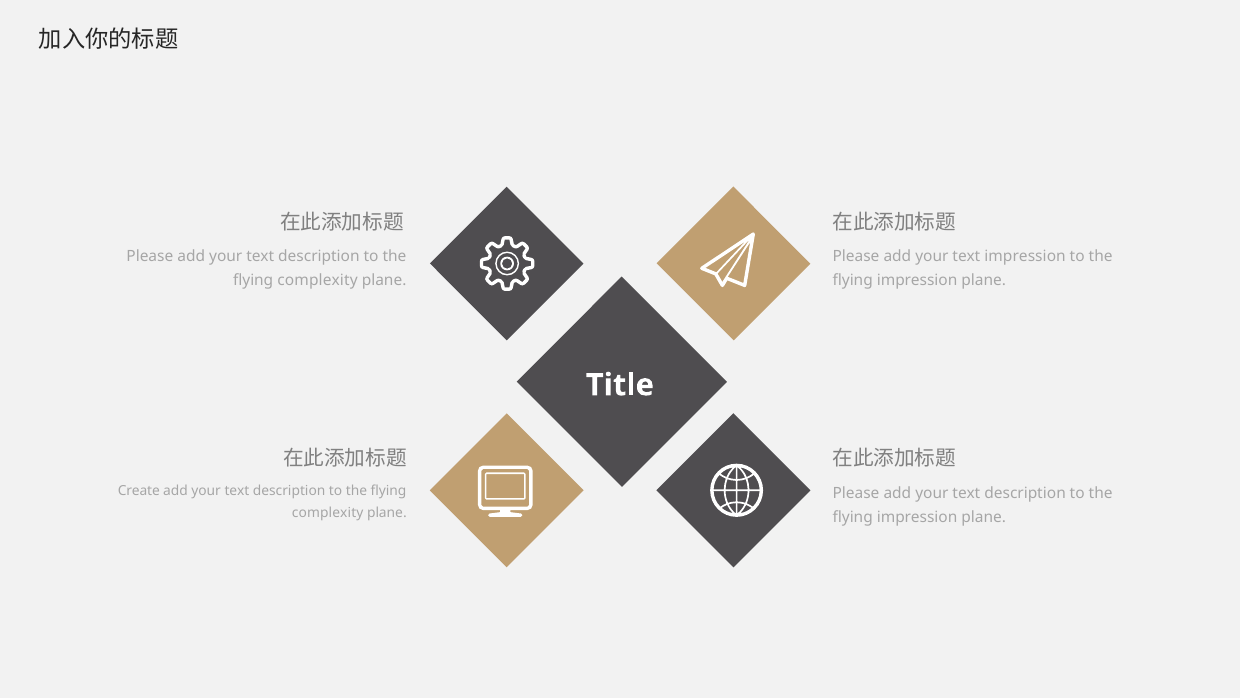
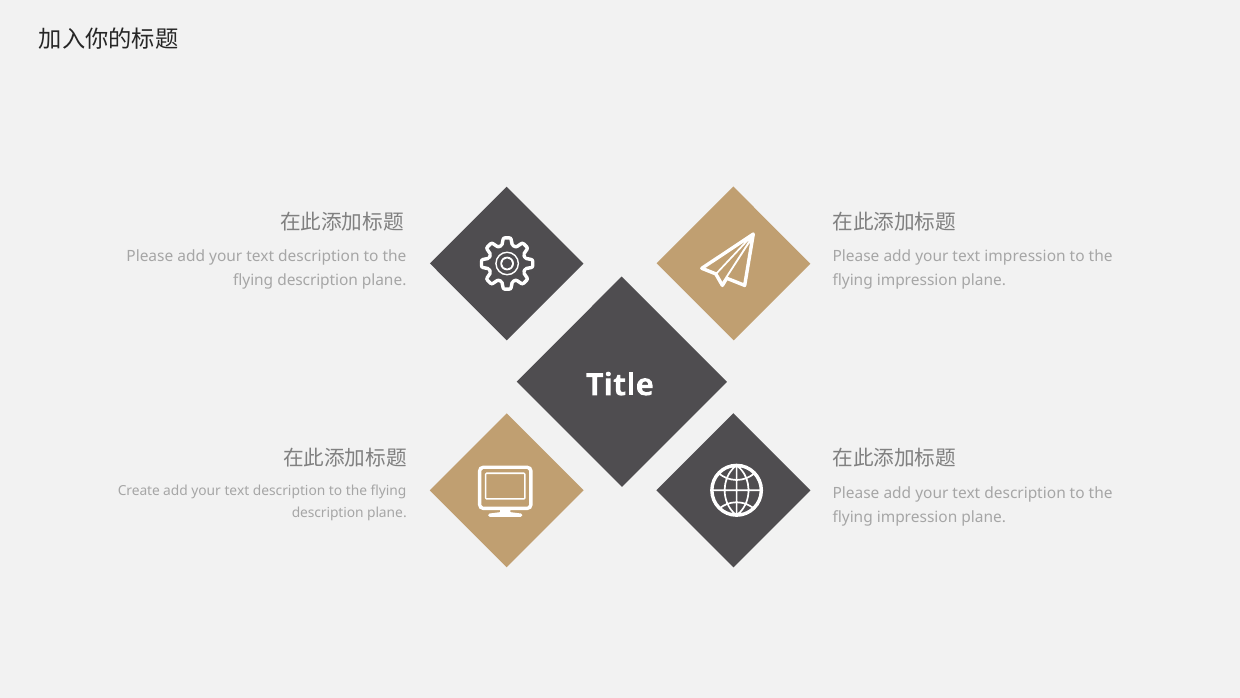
complexity at (318, 281): complexity -> description
complexity at (328, 512): complexity -> description
